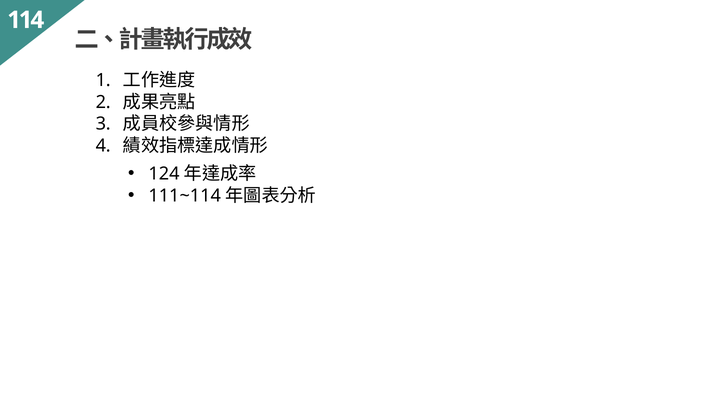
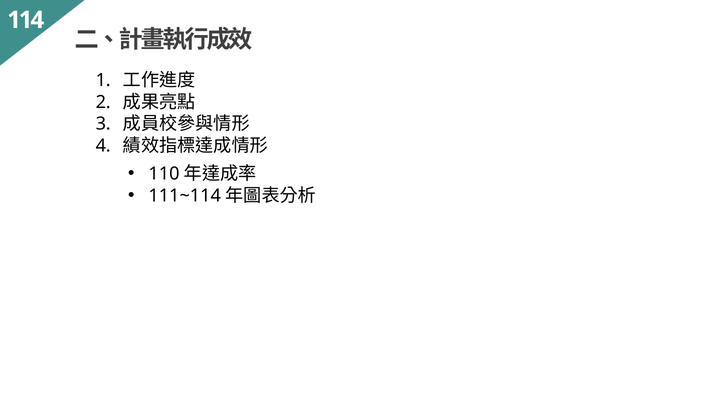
124: 124 -> 110
